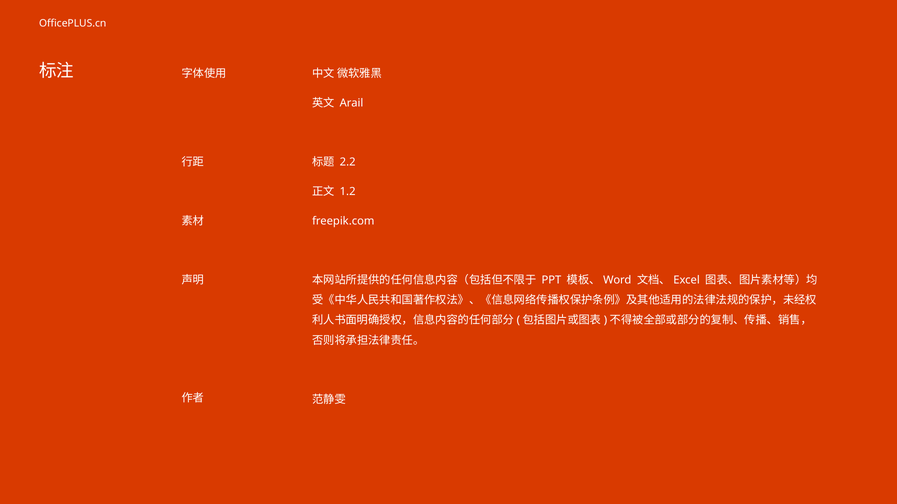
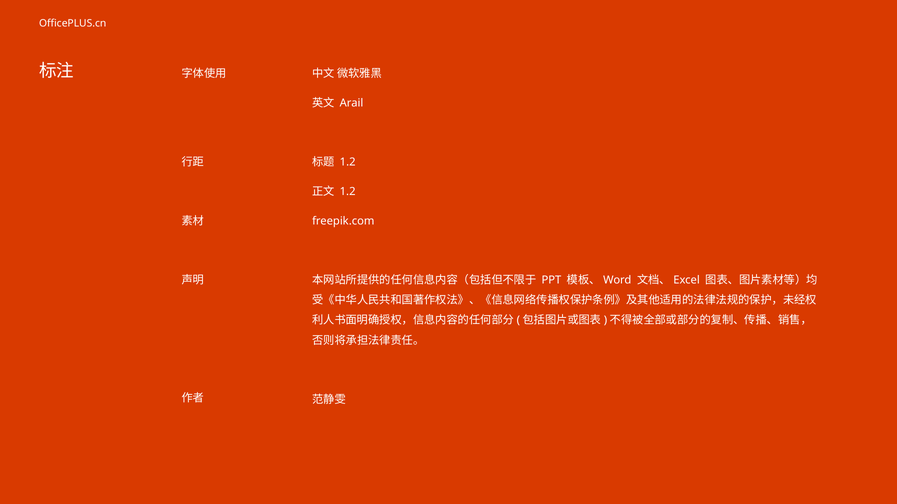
2.2 at (348, 162): 2.2 -> 1.2
